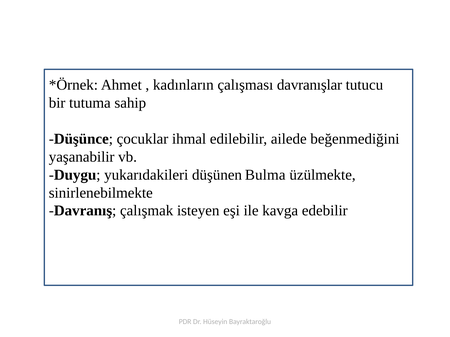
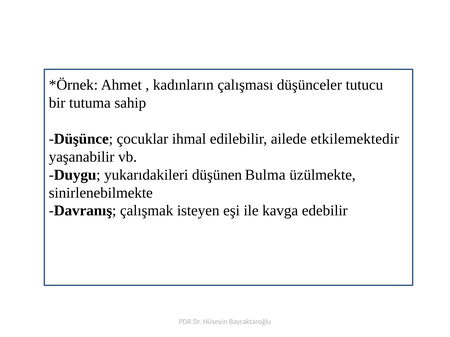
davranışlar: davranışlar -> düşünceler
beğenmediğini: beğenmediğini -> etkilemektedir
